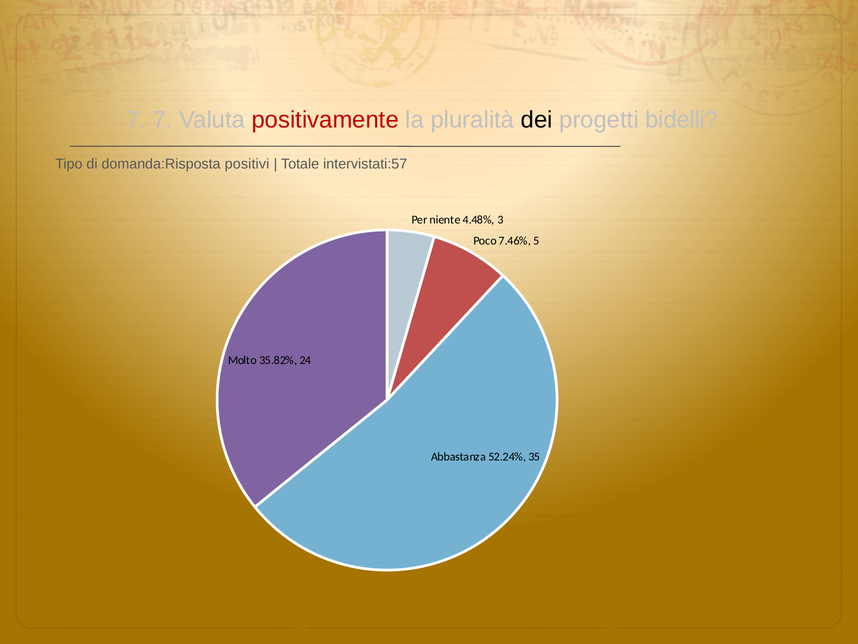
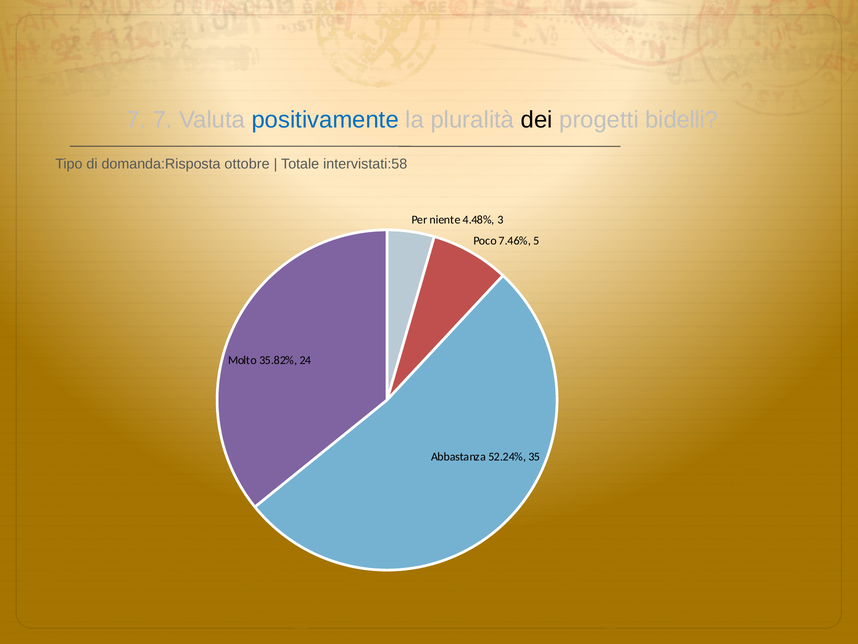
positivamente colour: red -> blue
positivi: positivi -> ottobre
intervistati:57: intervistati:57 -> intervistati:58
